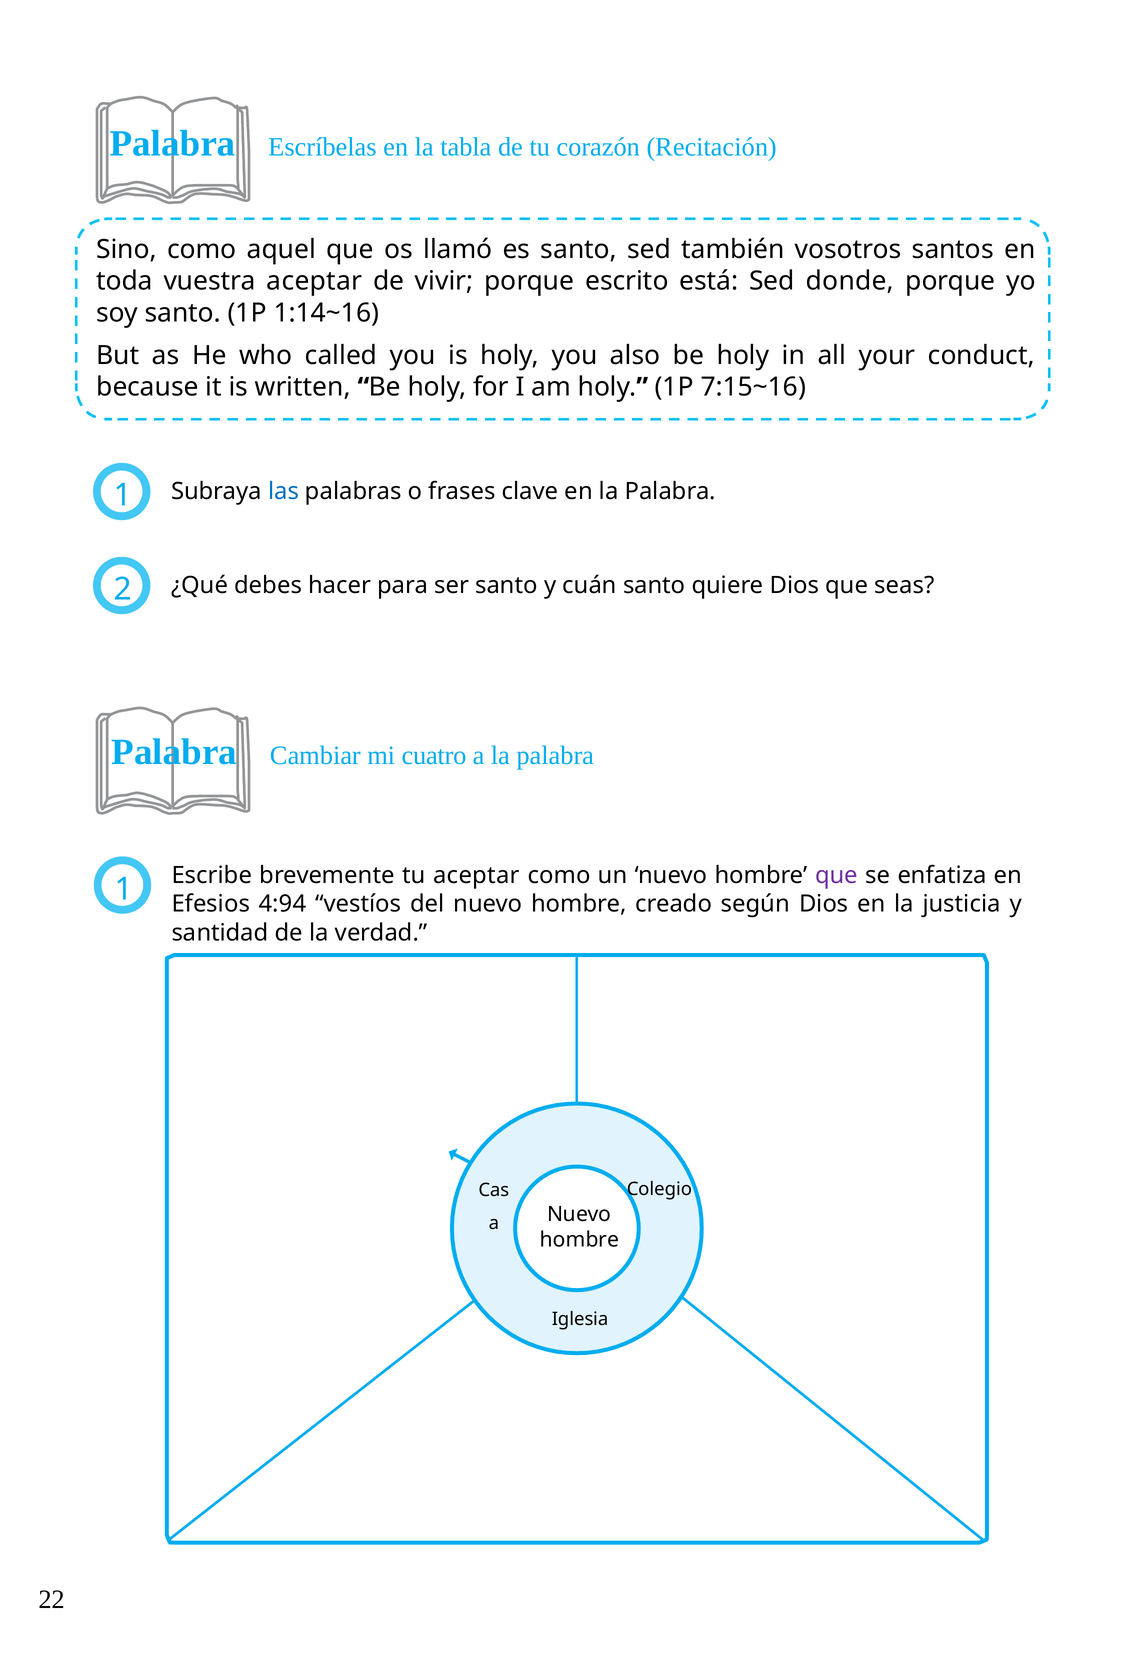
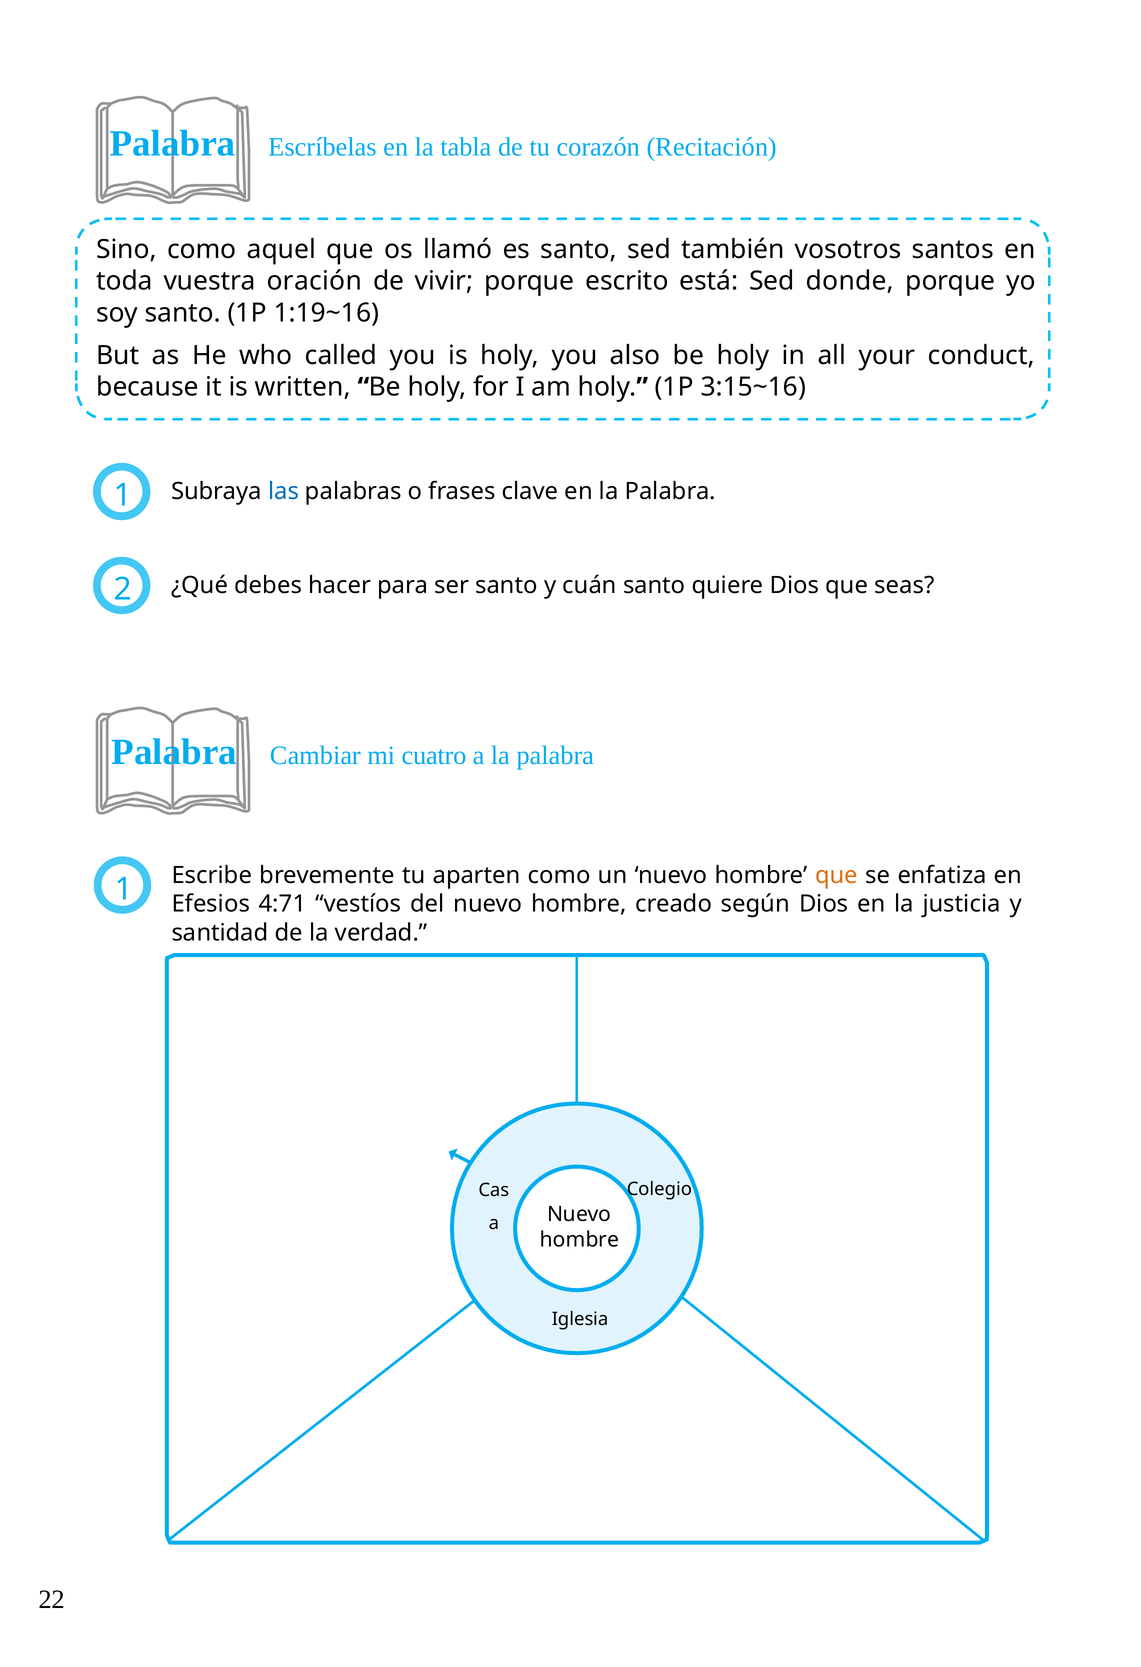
vuestra aceptar: aceptar -> oración
1:14~16: 1:14~16 -> 1:19~16
7:15~16: 7:15~16 -> 3:15~16
tu aceptar: aceptar -> aparten
que at (836, 876) colour: purple -> orange
4:94: 4:94 -> 4:71
